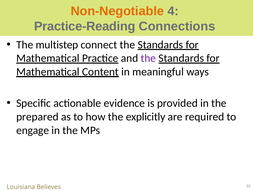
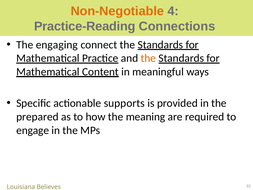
multistep: multistep -> engaging
the at (148, 58) colour: purple -> orange
evidence: evidence -> supports
explicitly: explicitly -> meaning
